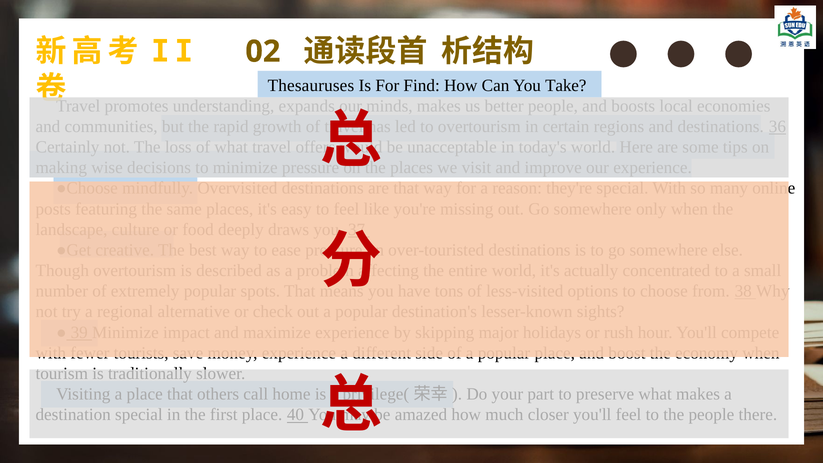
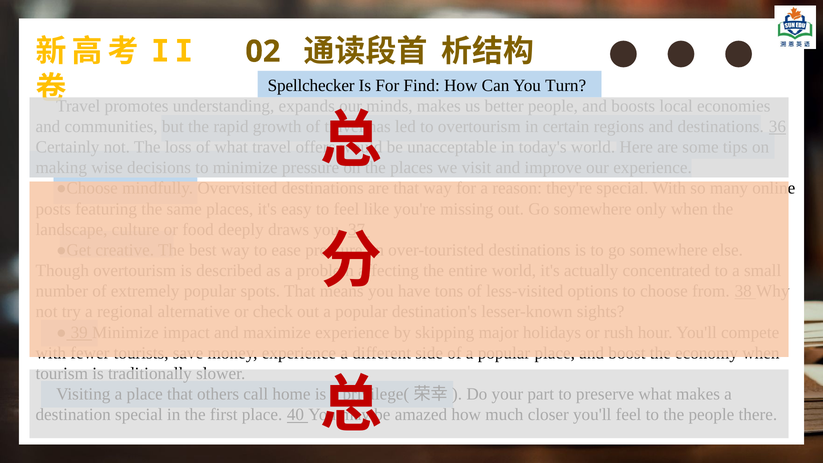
Thesauruses: Thesauruses -> Spellchecker
Take: Take -> Turn
